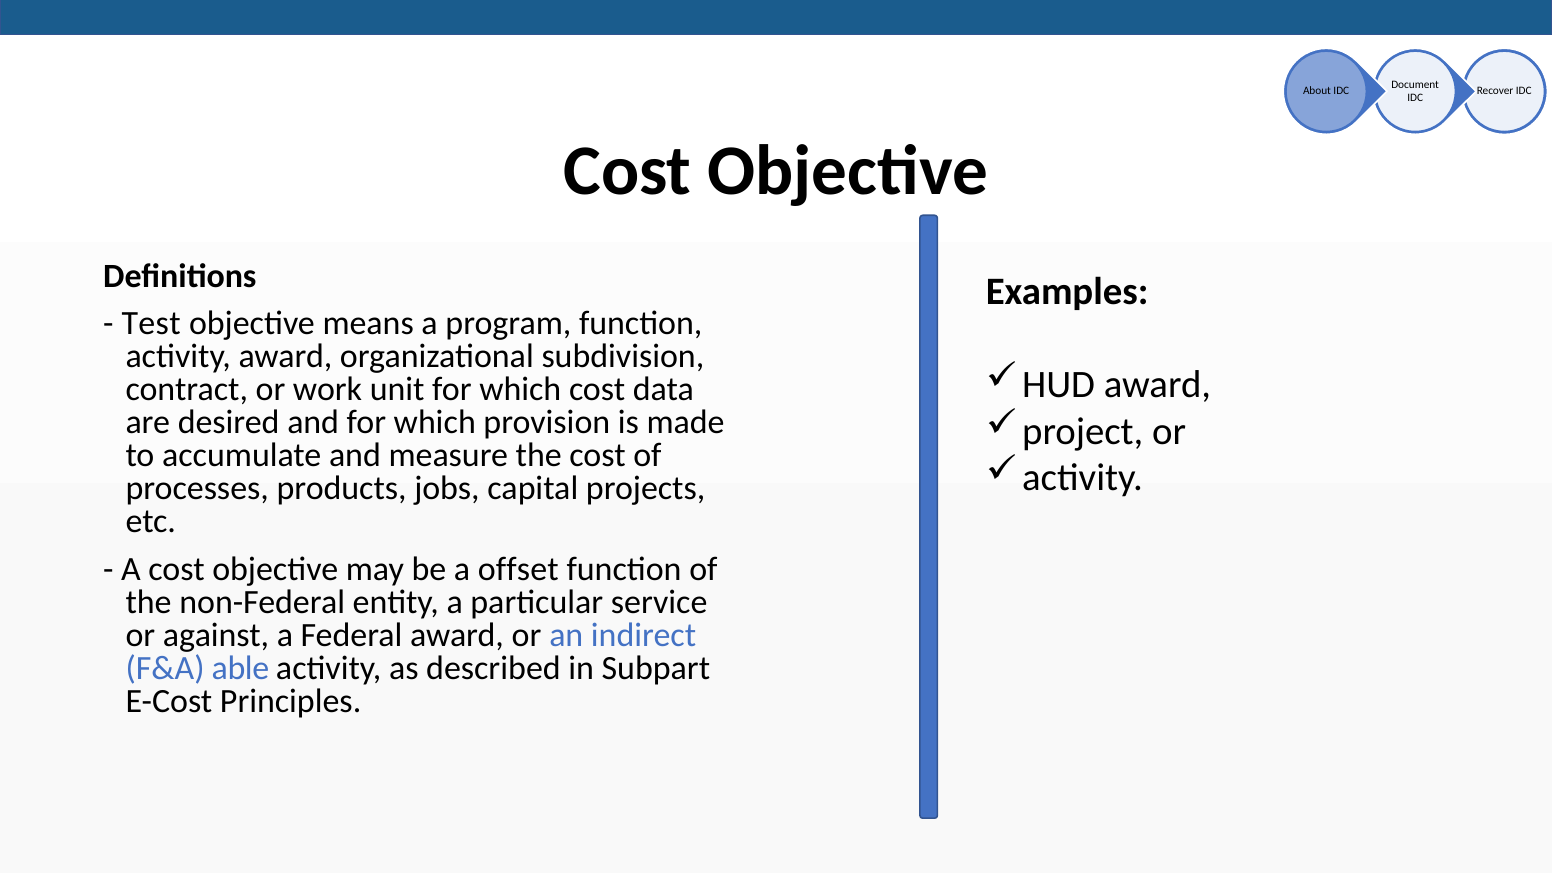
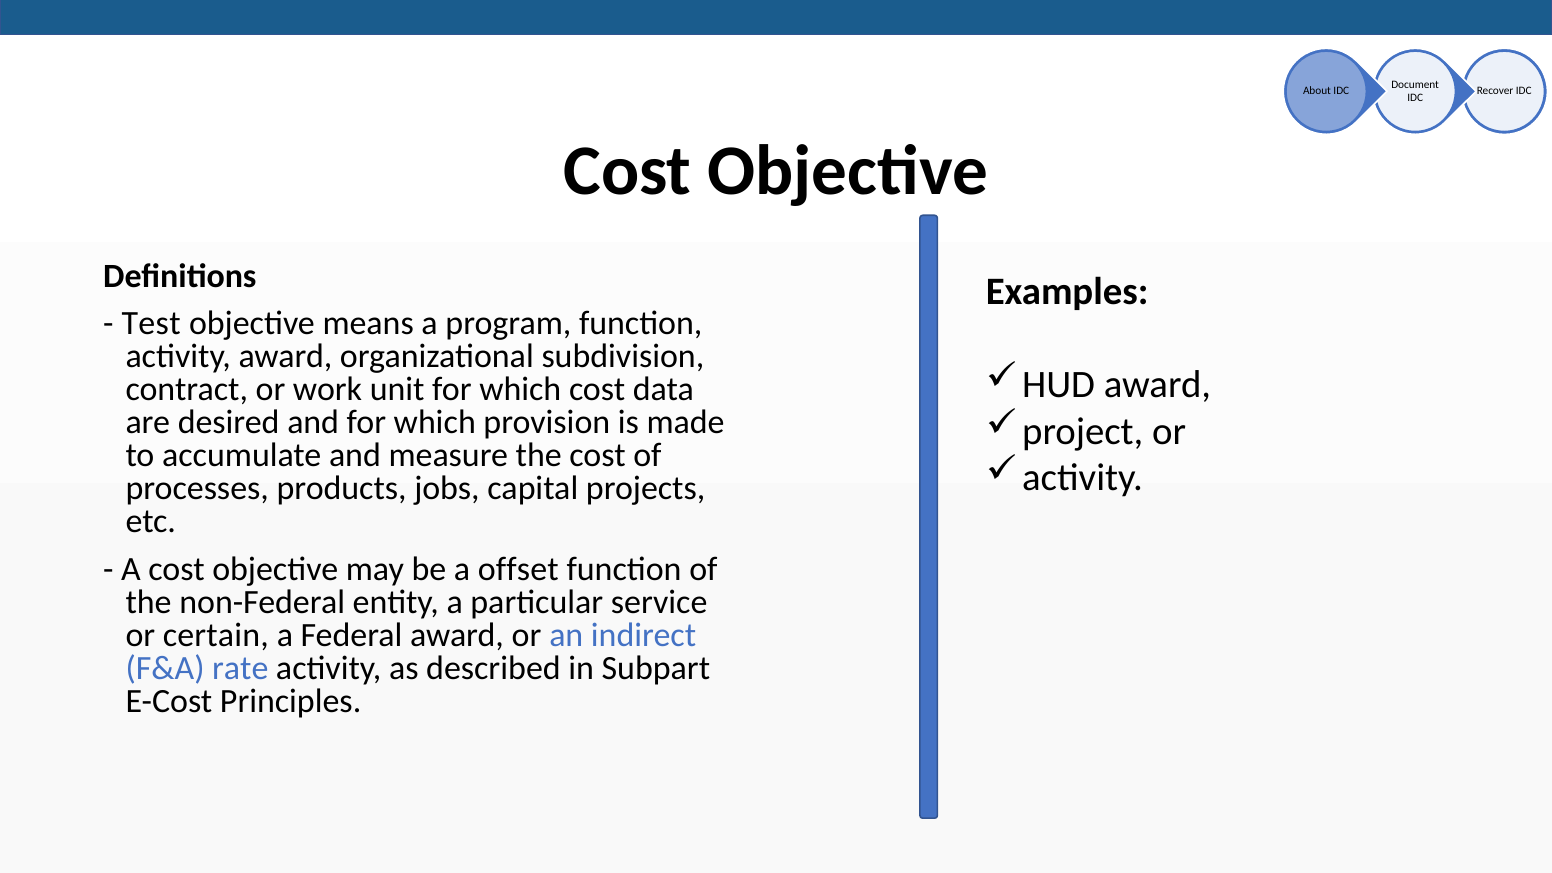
against: against -> certain
able: able -> rate
